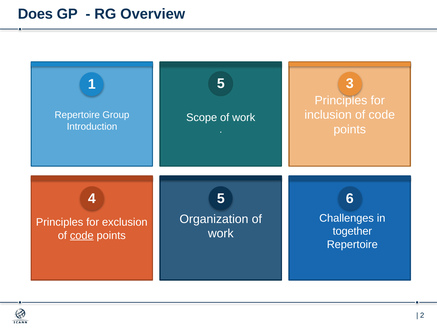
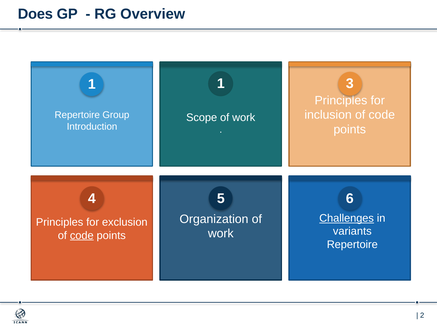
1 5: 5 -> 1
Challenges underline: none -> present
together: together -> variants
